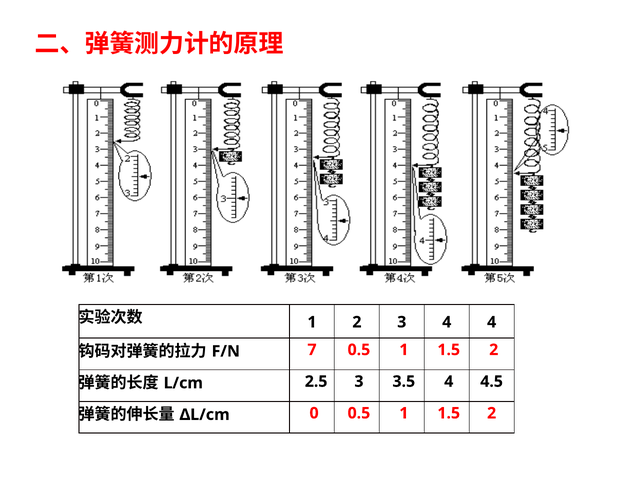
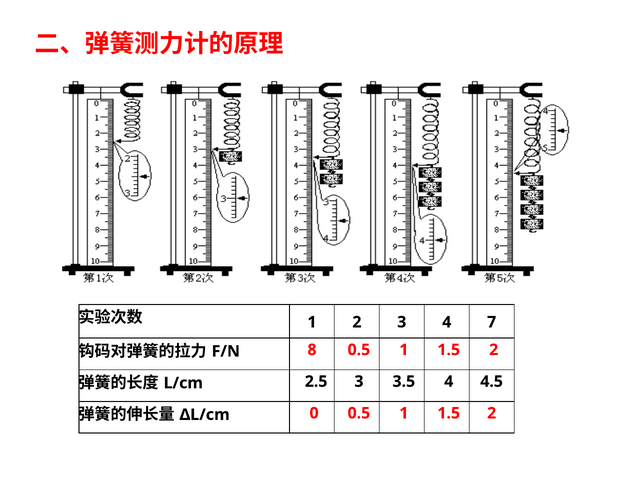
4 4: 4 -> 7
7: 7 -> 8
